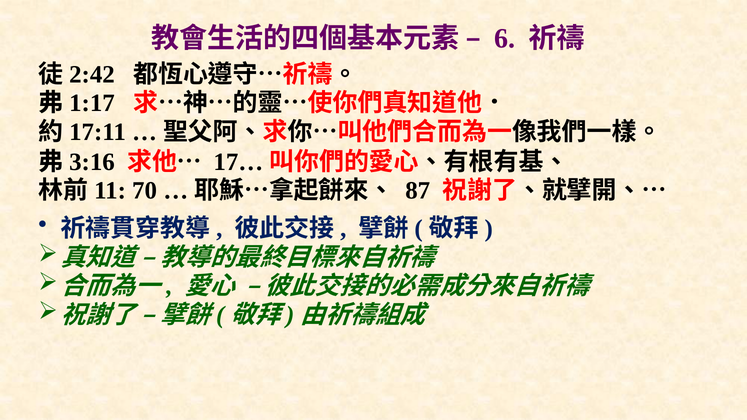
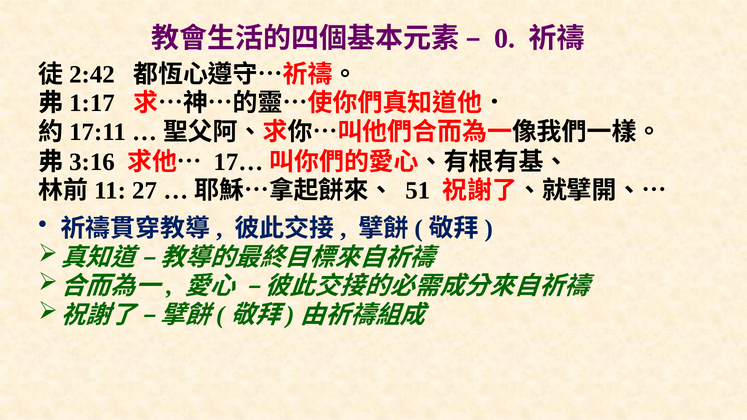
6: 6 -> 0
70: 70 -> 27
87: 87 -> 51
